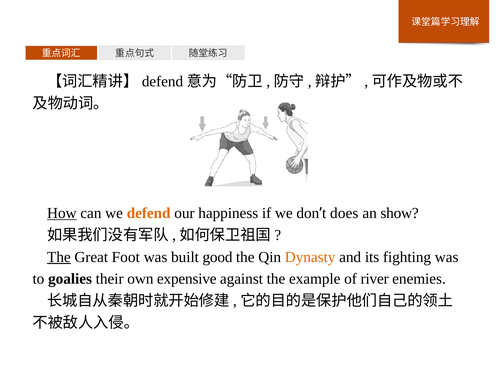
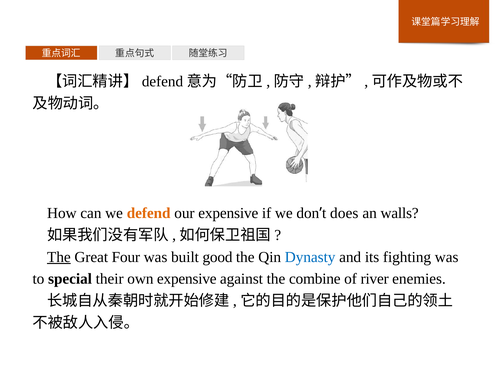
How underline: present -> none
our happiness: happiness -> expensive
show: show -> walls
Foot: Foot -> Four
Dynasty colour: orange -> blue
goalies: goalies -> special
example: example -> combine
